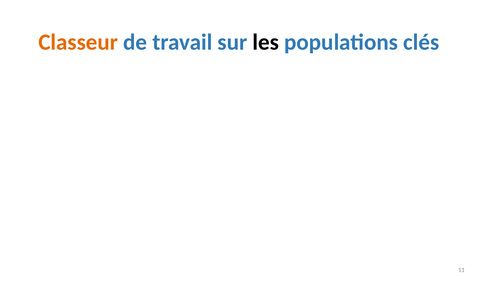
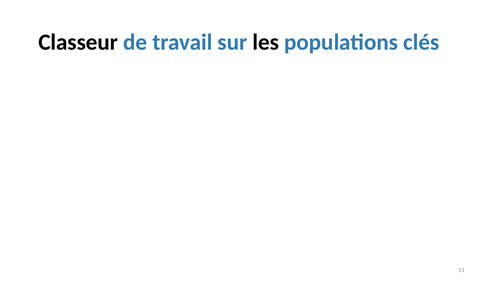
Classeur colour: orange -> black
